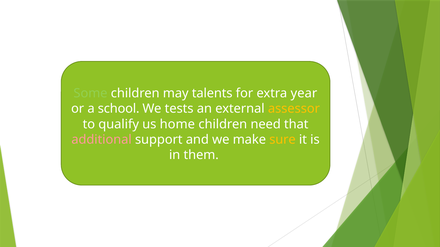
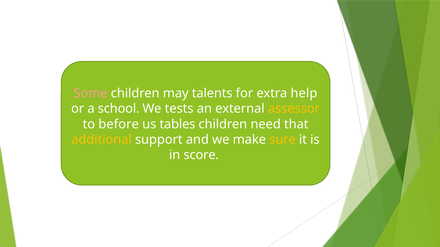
Some colour: light green -> pink
year: year -> help
qualify: qualify -> before
home: home -> tables
additional colour: pink -> yellow
them: them -> score
